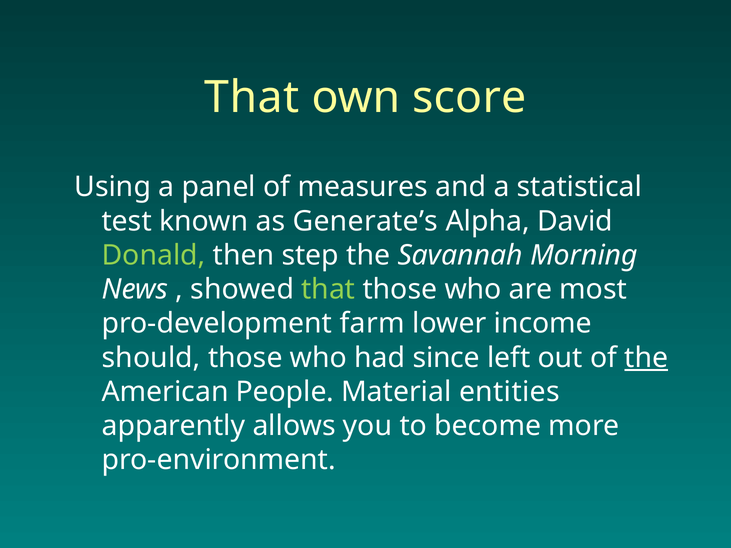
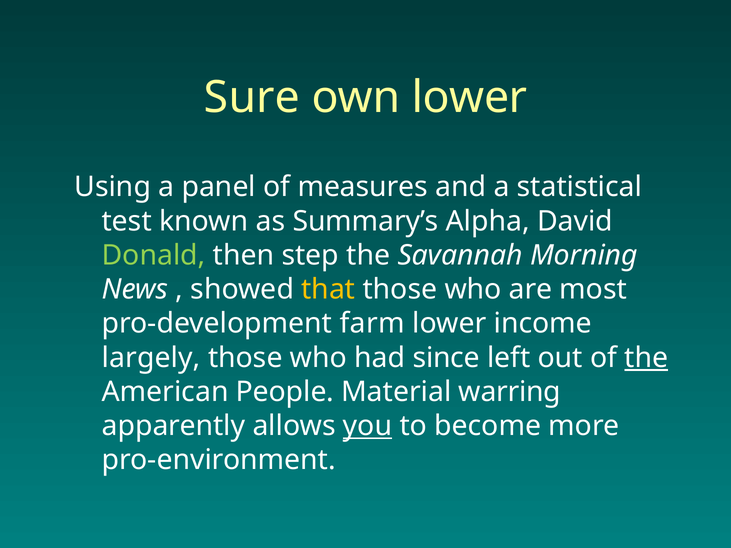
That at (252, 98): That -> Sure
own score: score -> lower
Generate’s: Generate’s -> Summary’s
that at (328, 290) colour: light green -> yellow
should: should -> largely
entities: entities -> warring
you underline: none -> present
